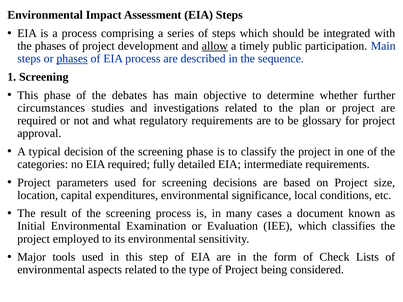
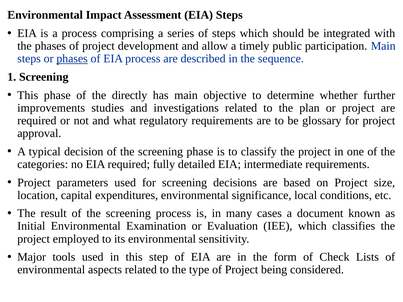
allow underline: present -> none
debates: debates -> directly
circumstances: circumstances -> improvements
